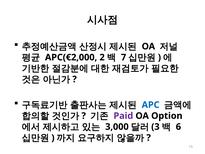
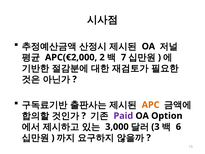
APC colour: blue -> orange
